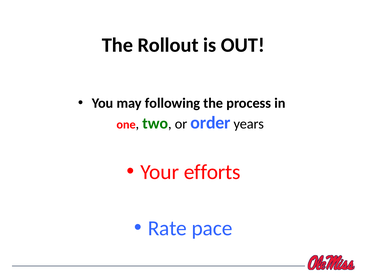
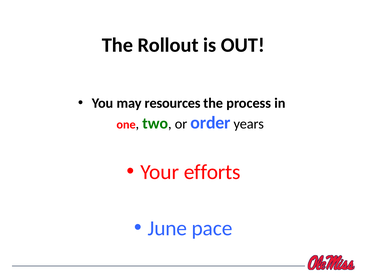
following: following -> resources
Rate: Rate -> June
